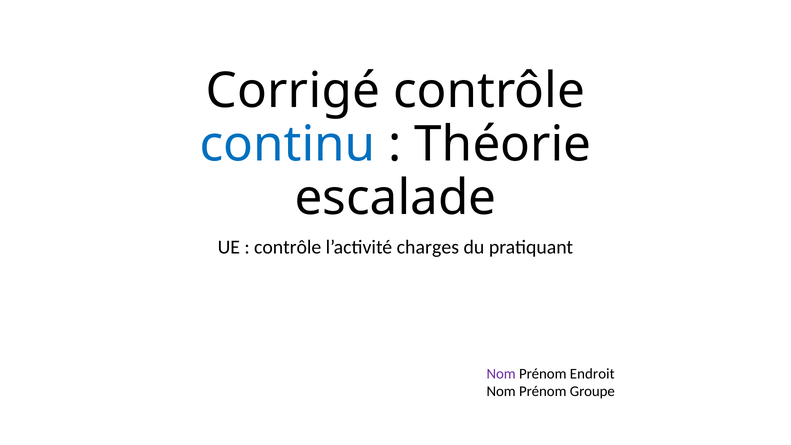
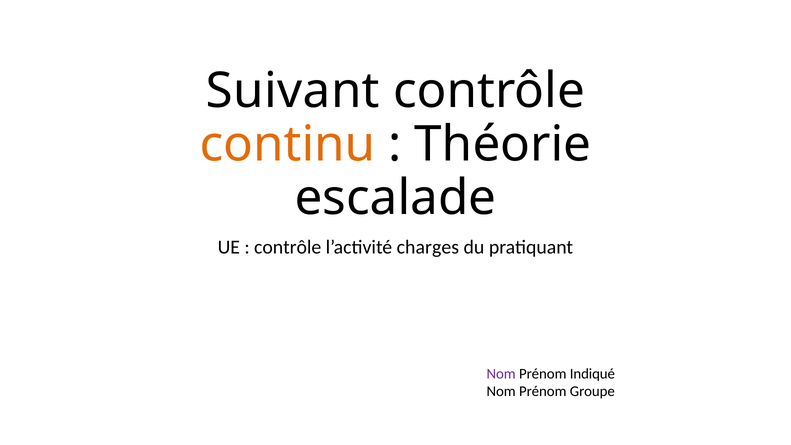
Corrigé: Corrigé -> Suivant
continu colour: blue -> orange
Endroit: Endroit -> Indiqué
